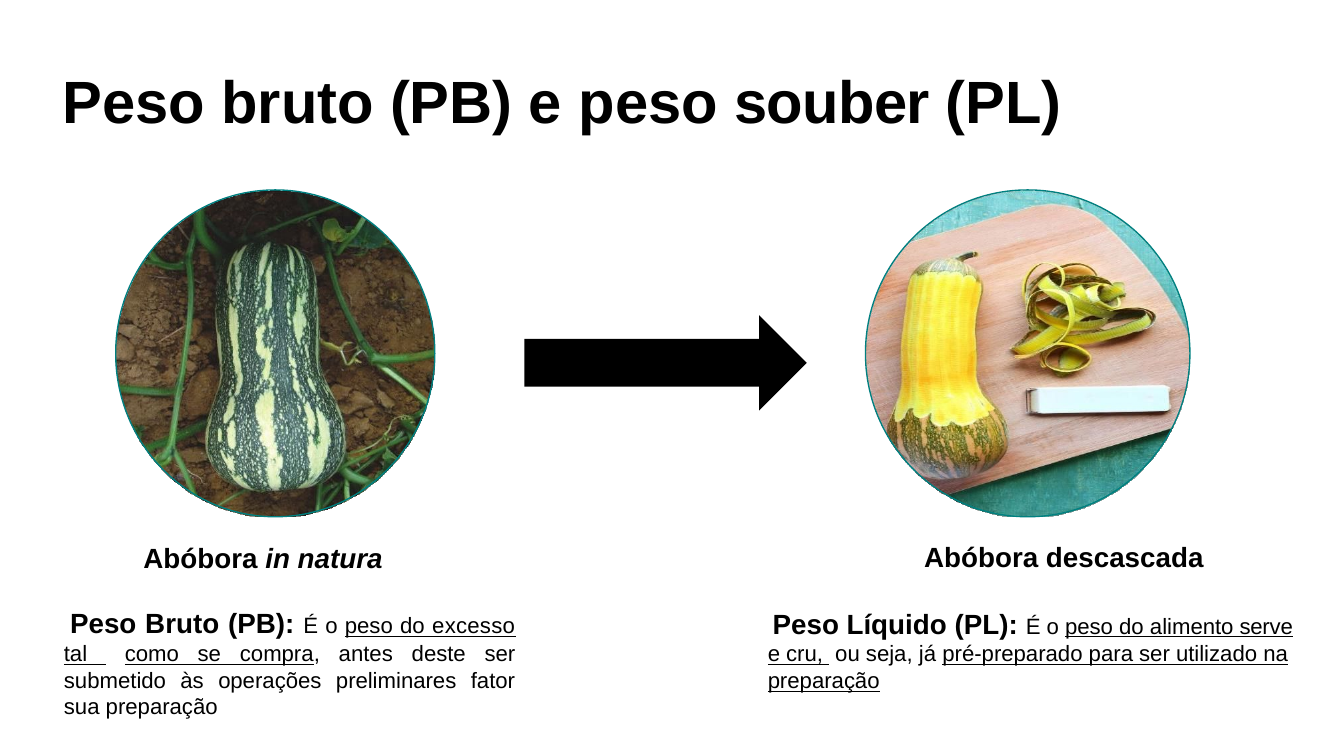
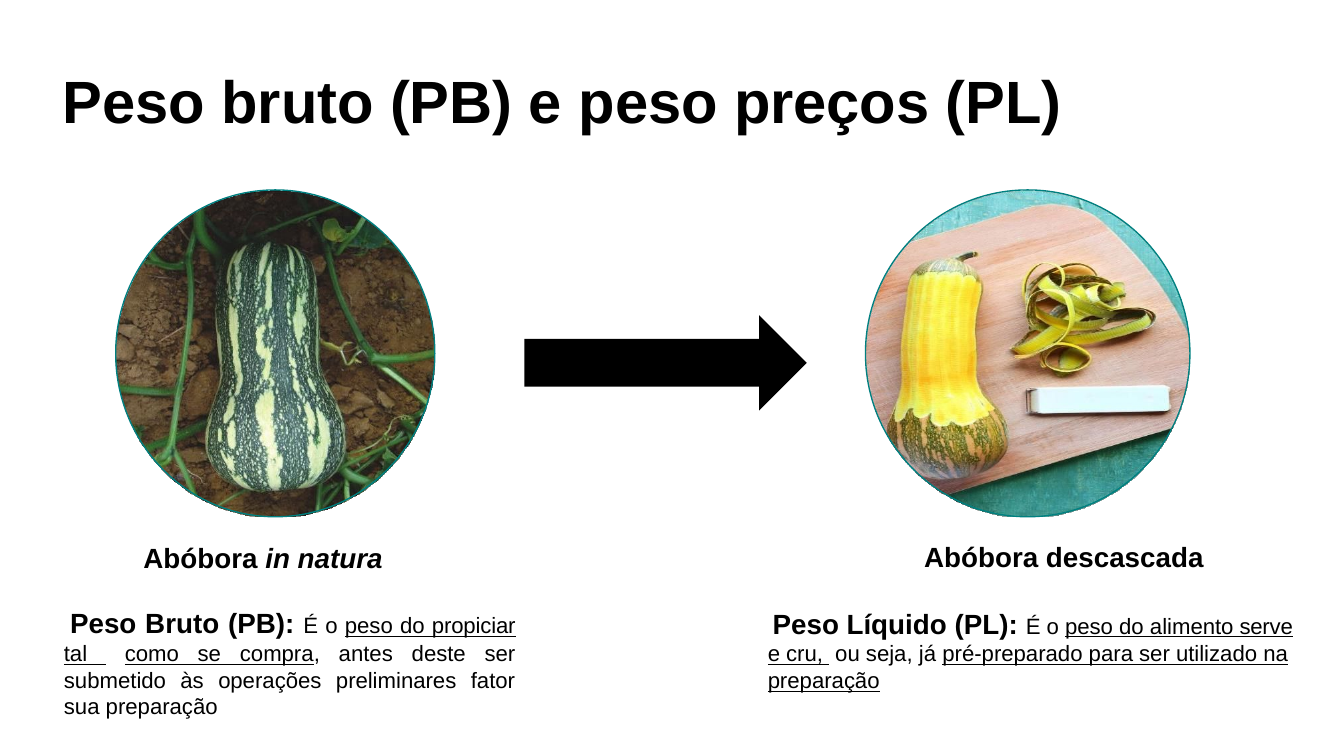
souber: souber -> preços
excesso: excesso -> propiciar
